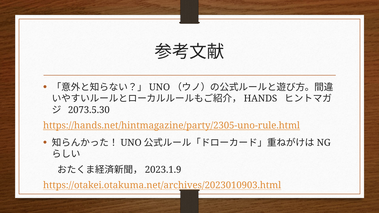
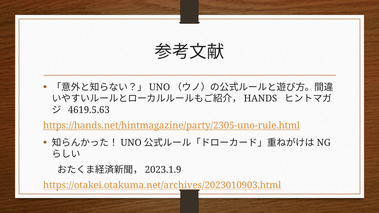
2073.5.30: 2073.5.30 -> 4619.5.63
